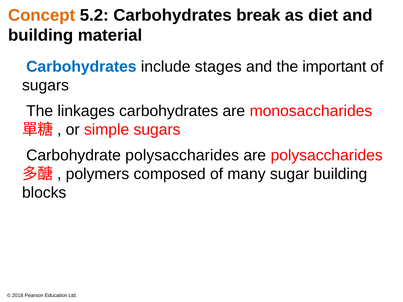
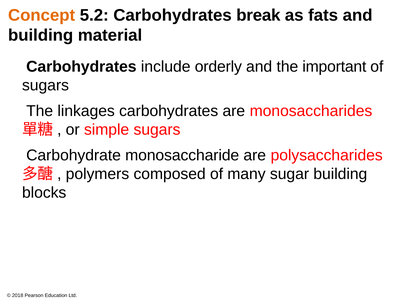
diet: diet -> fats
Carbohydrates at (81, 67) colour: blue -> black
stages: stages -> orderly
Carbohydrate polysaccharides: polysaccharides -> monosaccharide
